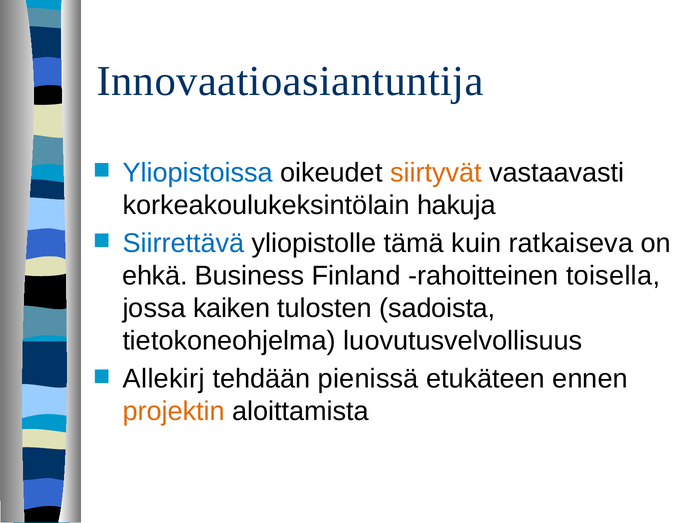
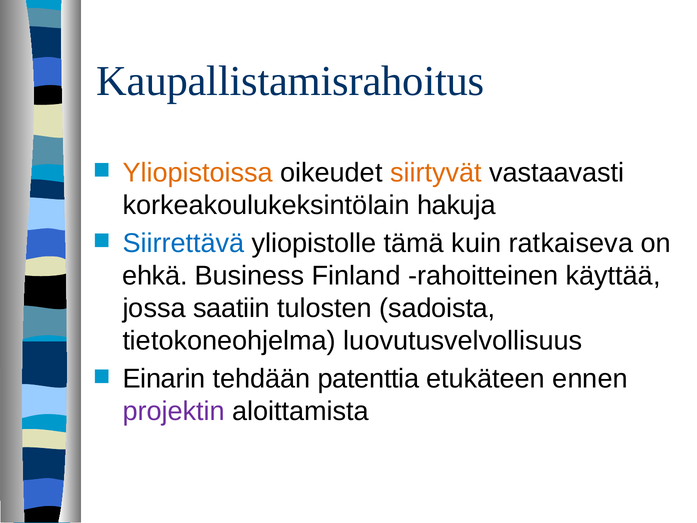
Innovaatioasiantuntija: Innovaatioasiantuntija -> Kaupallistamisrahoitus
Yliopistoissa colour: blue -> orange
toisella: toisella -> käyttää
kaiken: kaiken -> saatiin
Allekirj: Allekirj -> Einarin
pienissä: pienissä -> patenttia
projektin colour: orange -> purple
